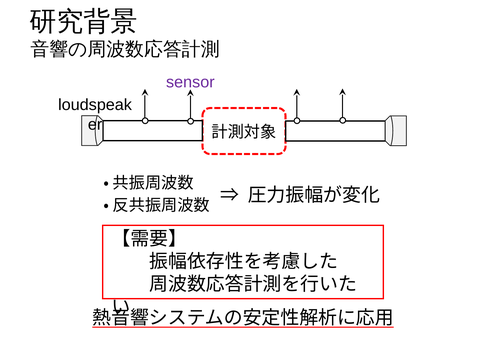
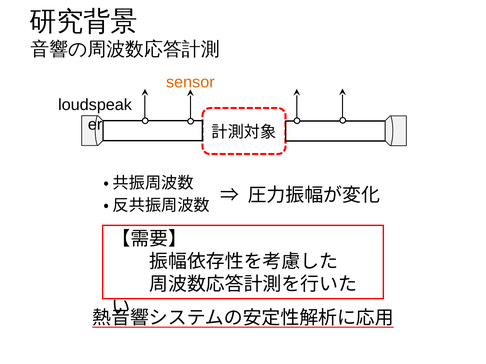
sensor colour: purple -> orange
